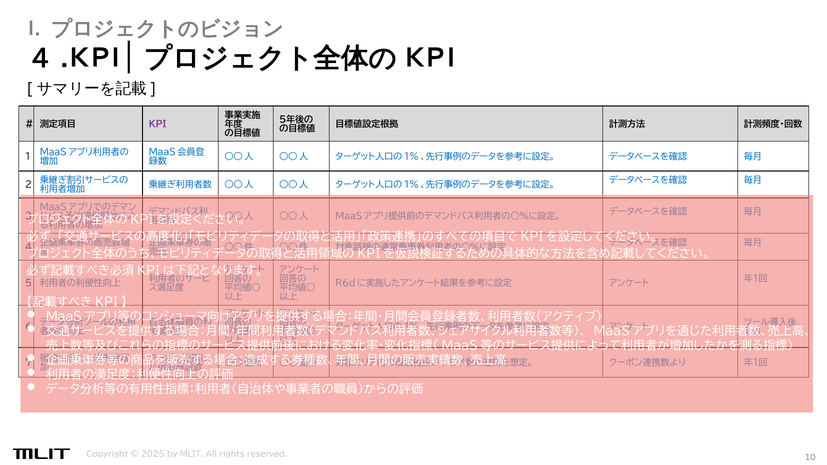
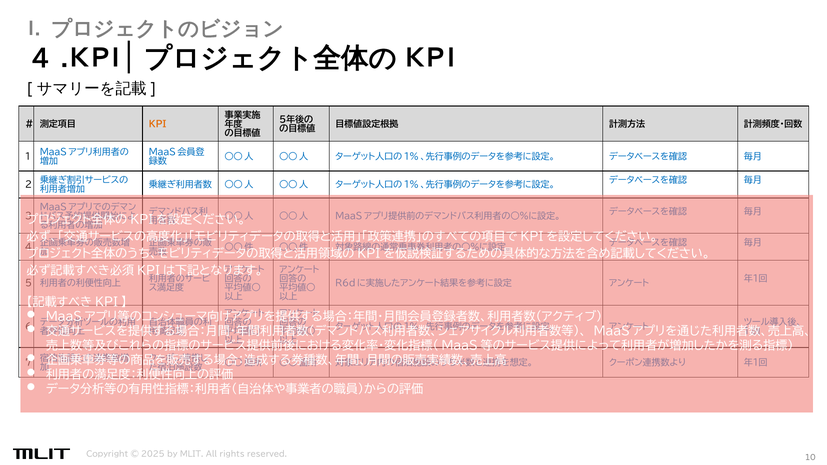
KPI colour: purple -> orange
